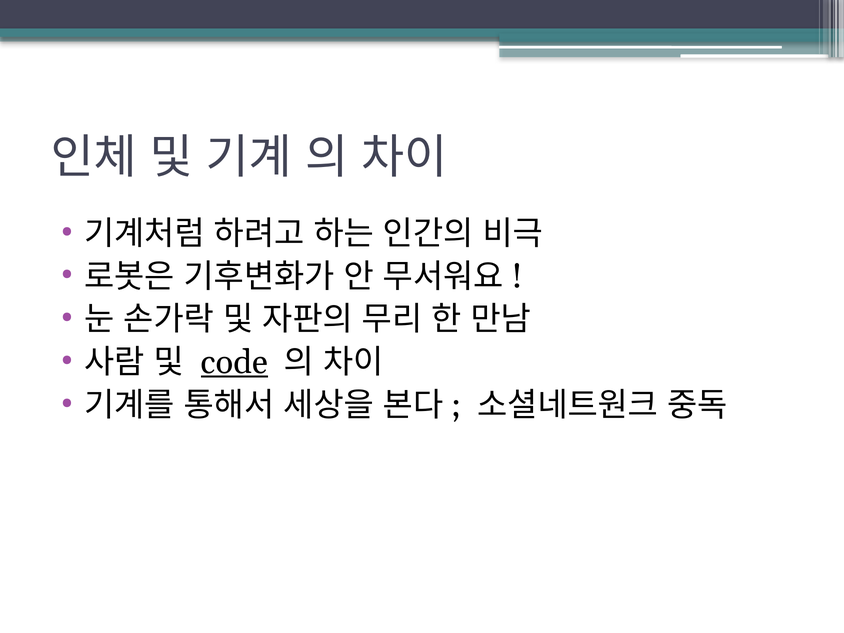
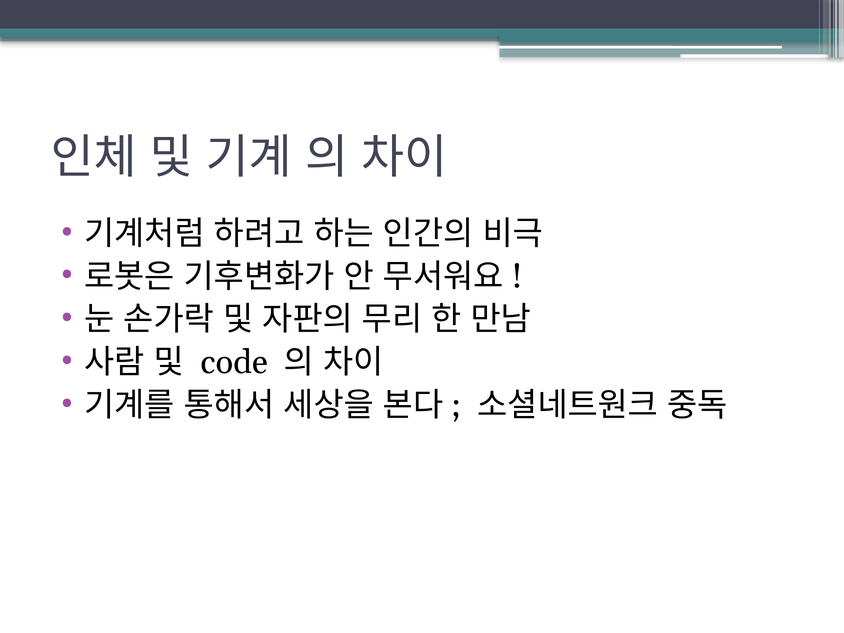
code underline: present -> none
